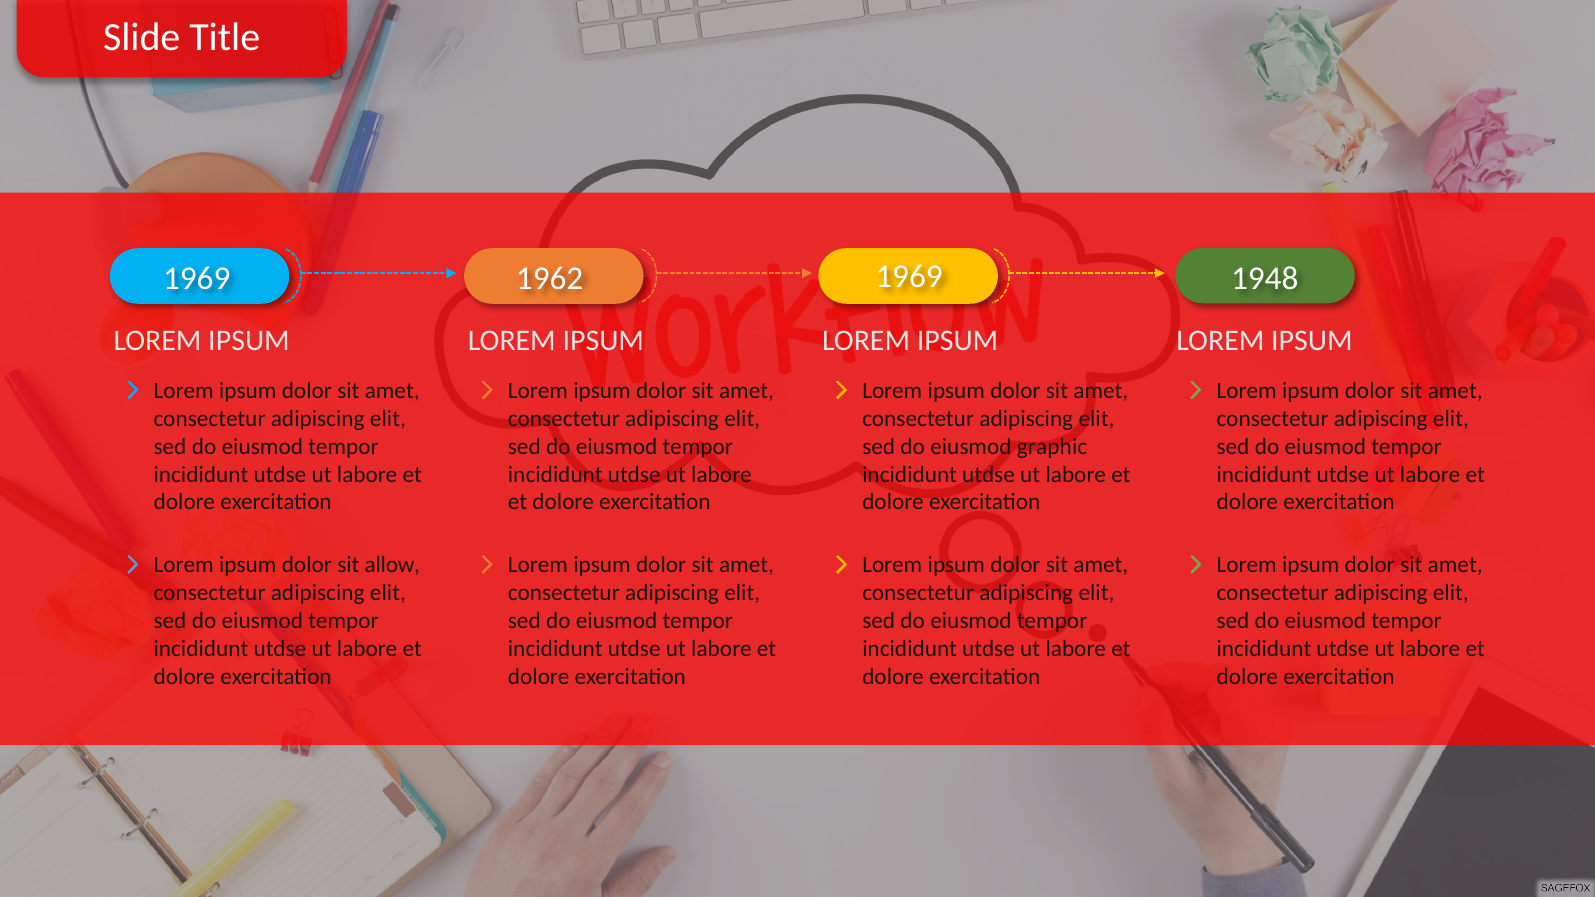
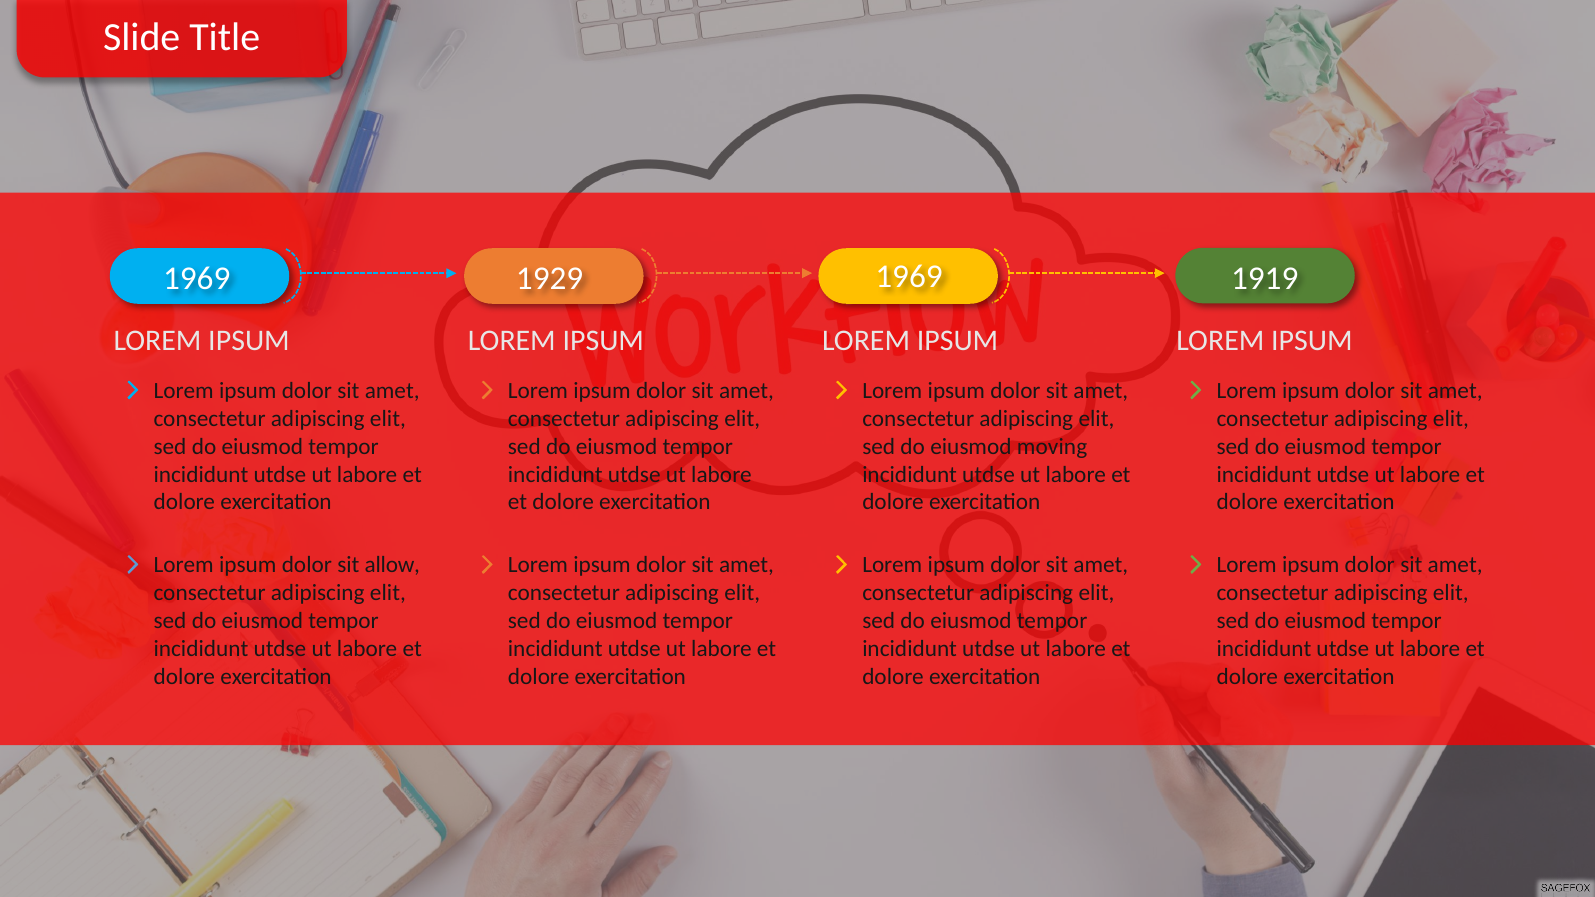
1962: 1962 -> 1929
1948: 1948 -> 1919
graphic: graphic -> moving
